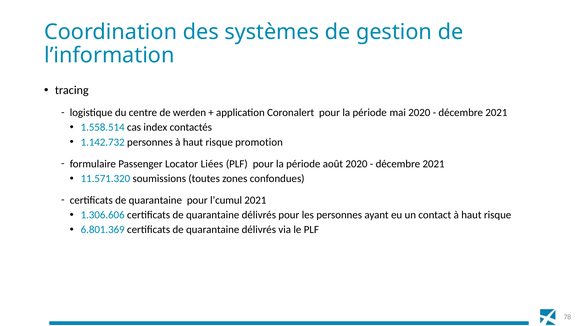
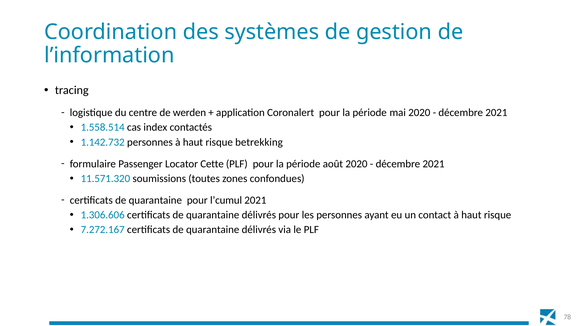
promotion: promotion -> betrekking
Liées: Liées -> Cette
6.801.369: 6.801.369 -> 7.272.167
